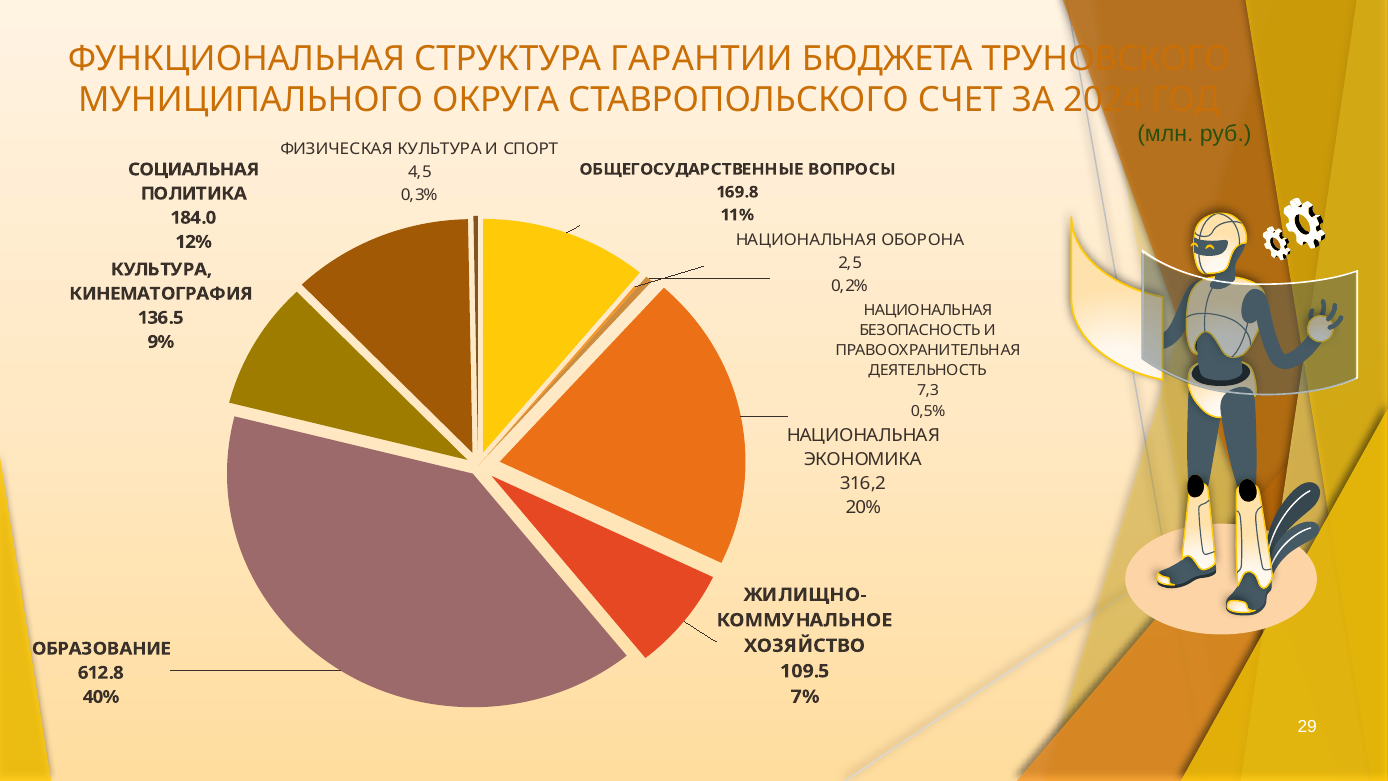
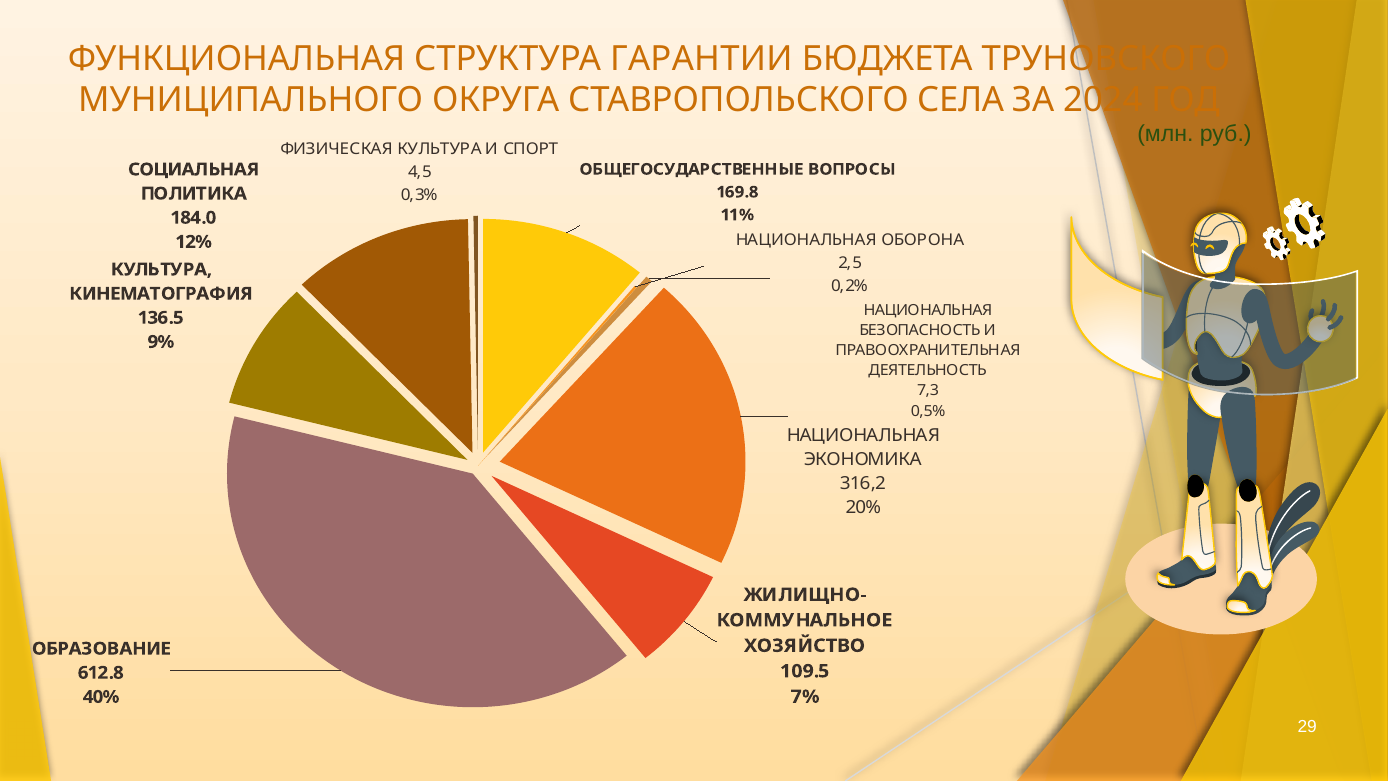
СЧЕТ: СЧЕТ -> СЕЛА
